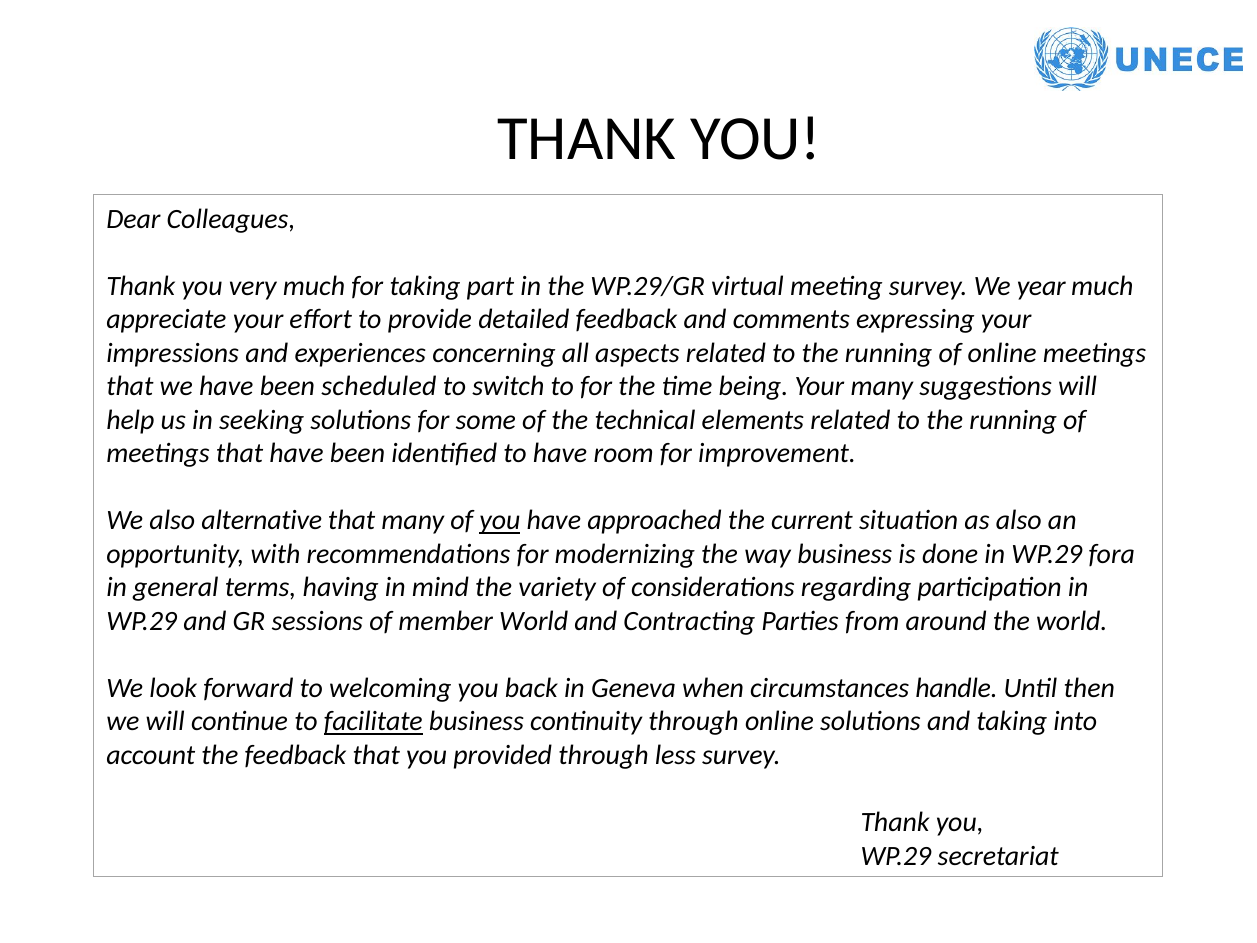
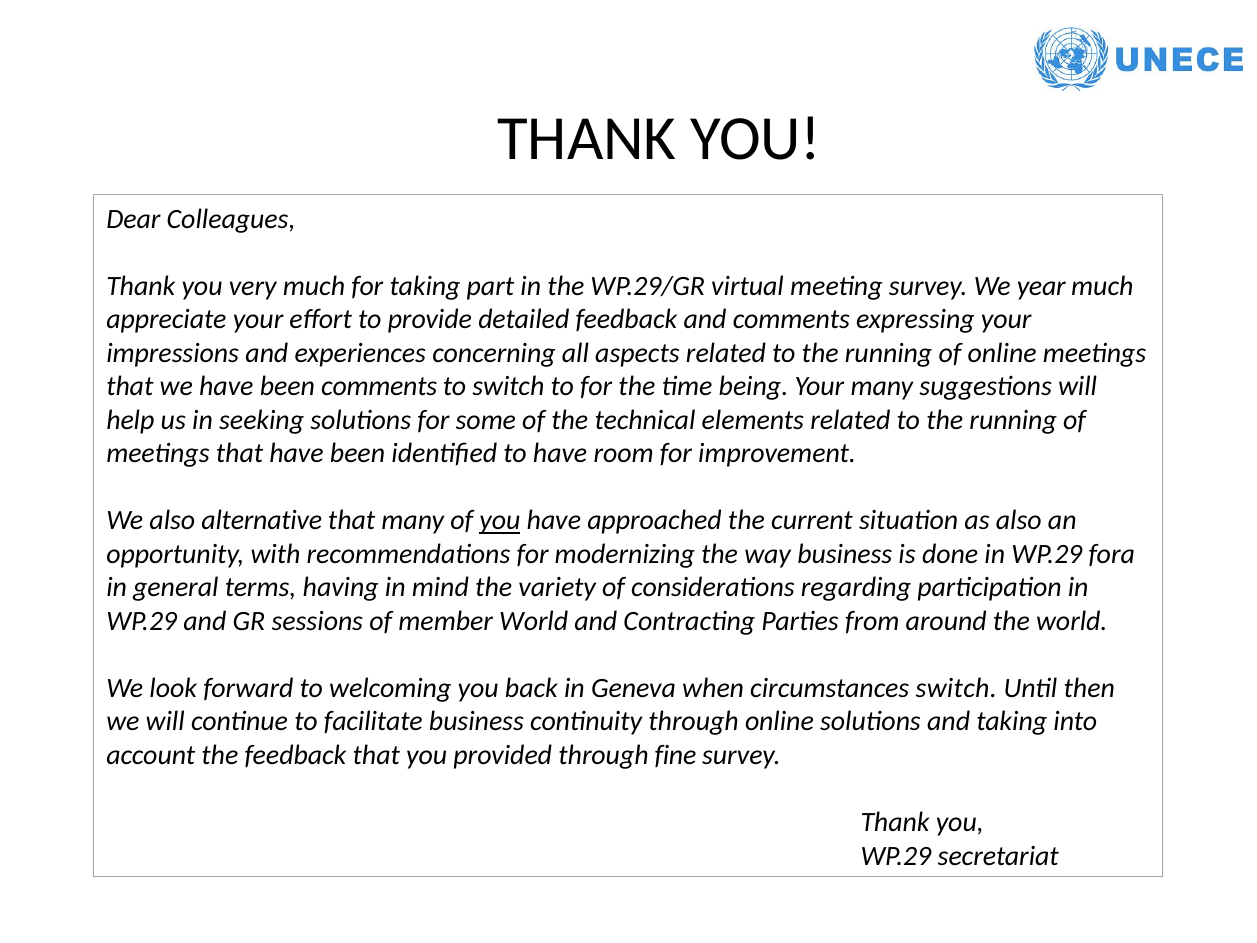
been scheduled: scheduled -> comments
circumstances handle: handle -> switch
facilitate underline: present -> none
less: less -> fine
